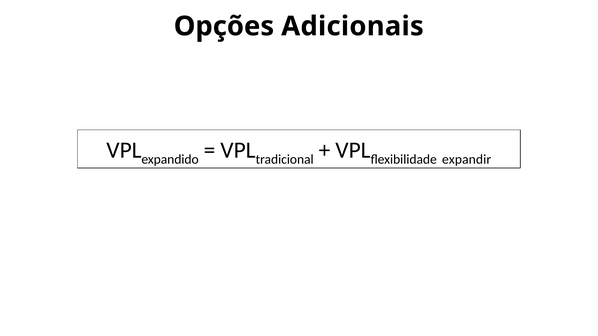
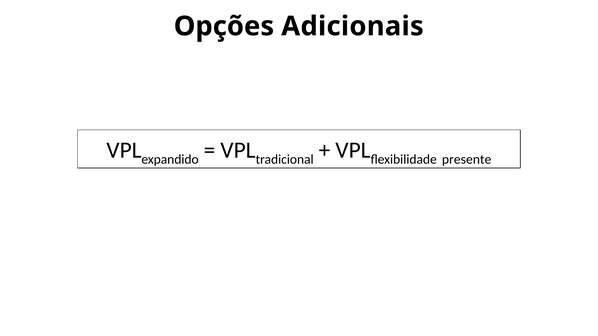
expandir: expandir -> presente
